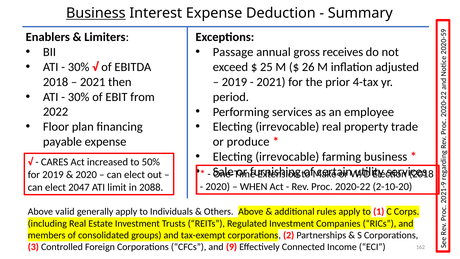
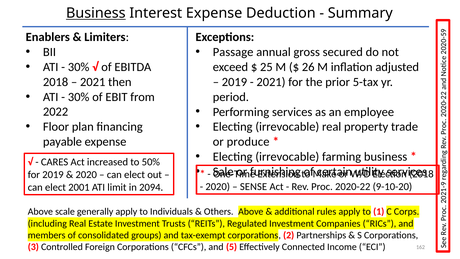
receives: receives -> secured
4-tax: 4-tax -> 5-tax
WHEN: WHEN -> SENSE
2-10-20: 2-10-20 -> 9-10-20
2047: 2047 -> 2001
2088: 2088 -> 2094
valid: valid -> scale
and 9: 9 -> 5
